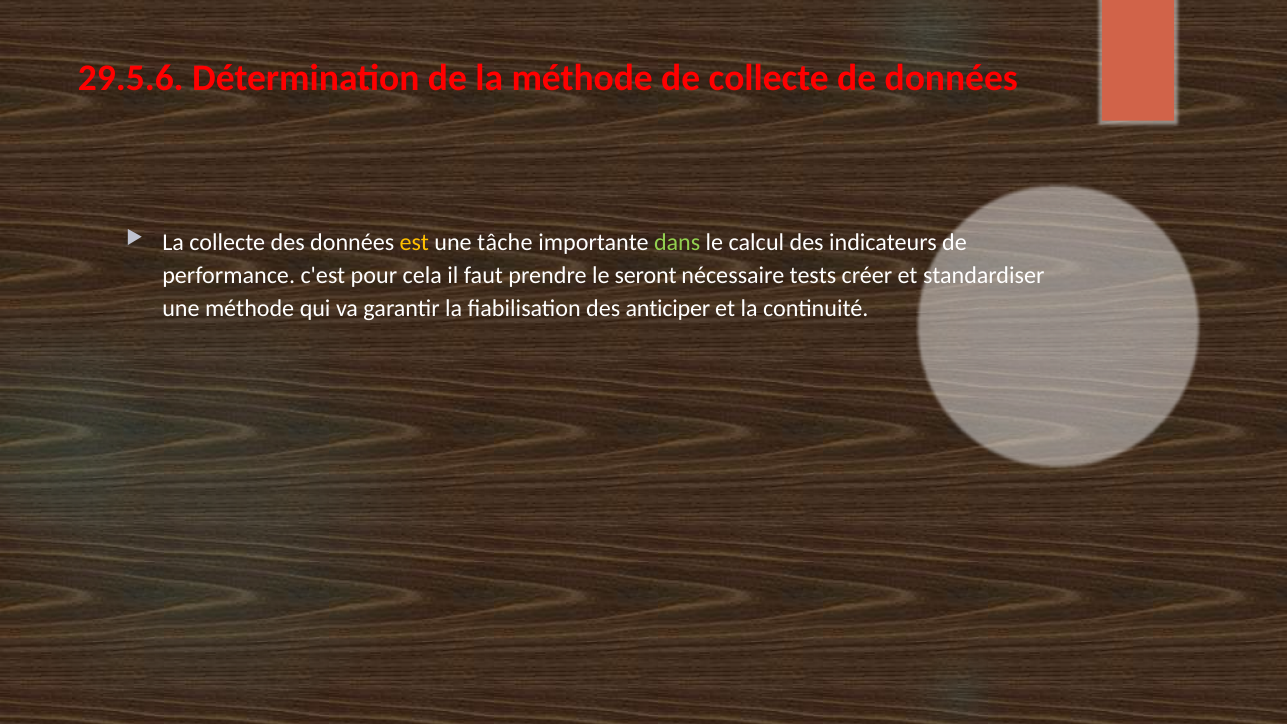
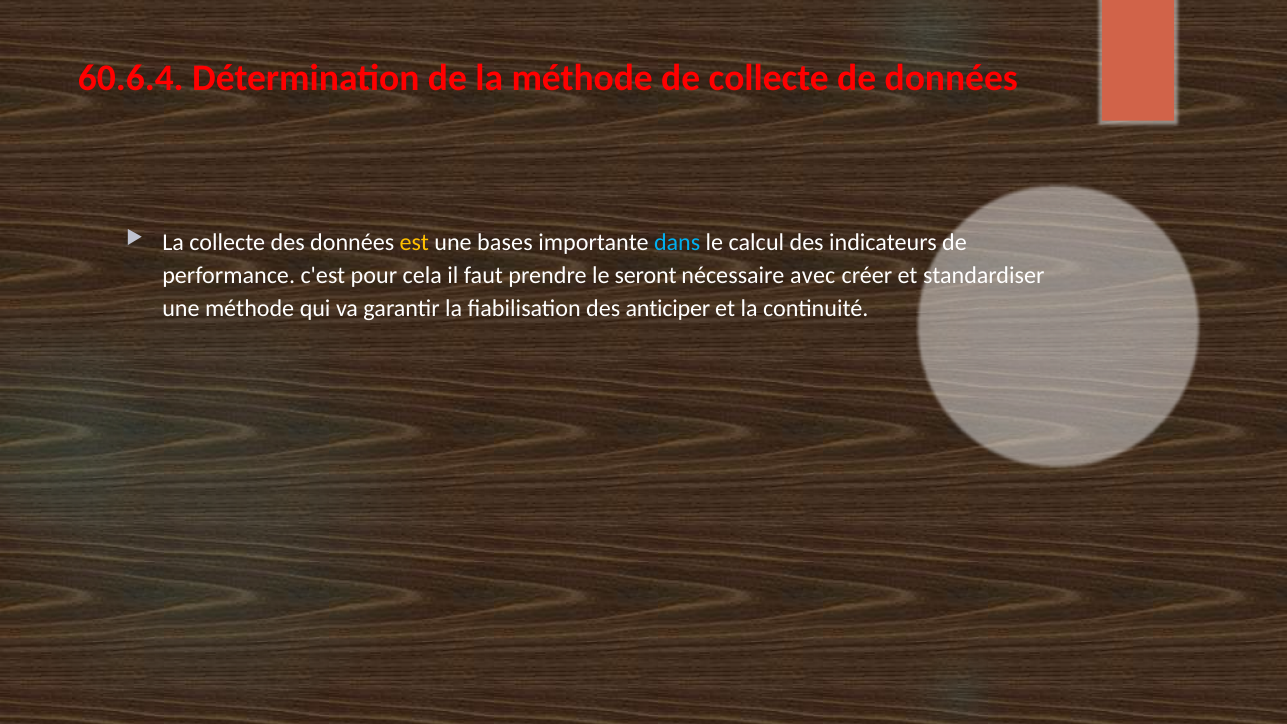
29.5.6: 29.5.6 -> 60.6.4
tâche: tâche -> bases
dans colour: light green -> light blue
tests: tests -> avec
